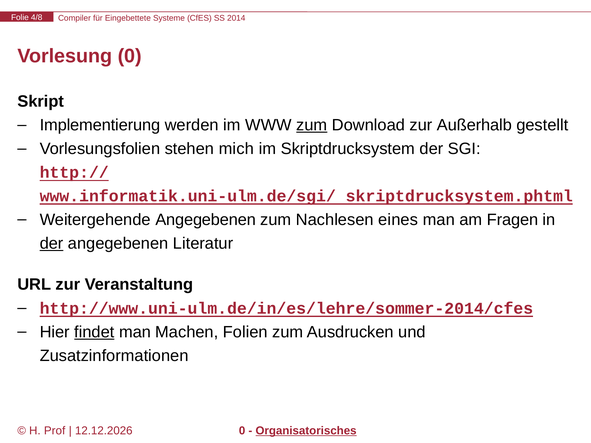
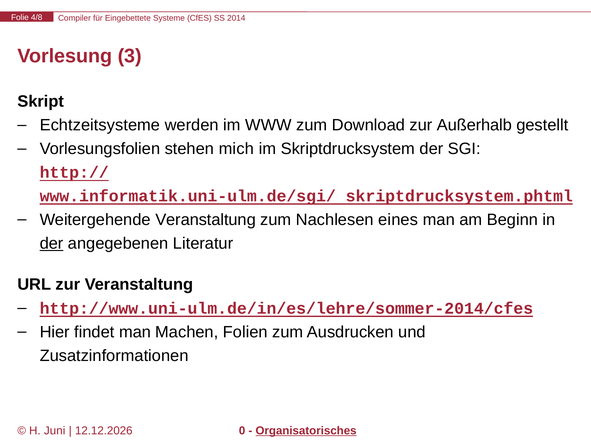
Vorlesung 0: 0 -> 3
Implementierung: Implementierung -> Echtzeitsysteme
zum at (312, 125) underline: present -> none
Weitergehende Angegebenen: Angegebenen -> Veranstaltung
Fragen: Fragen -> Beginn
findet underline: present -> none
Prof: Prof -> Juni
